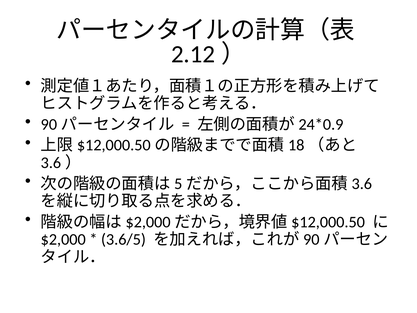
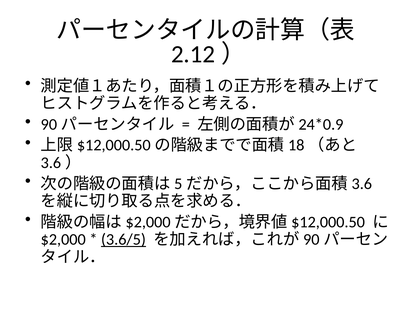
3.6/5 underline: none -> present
